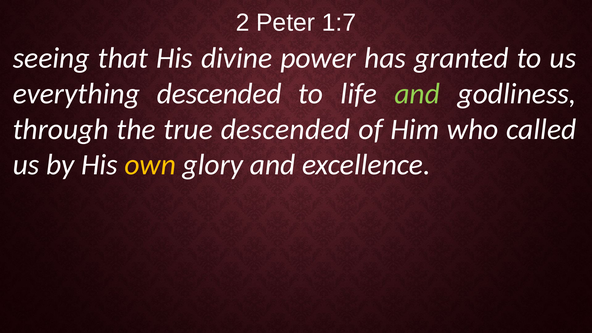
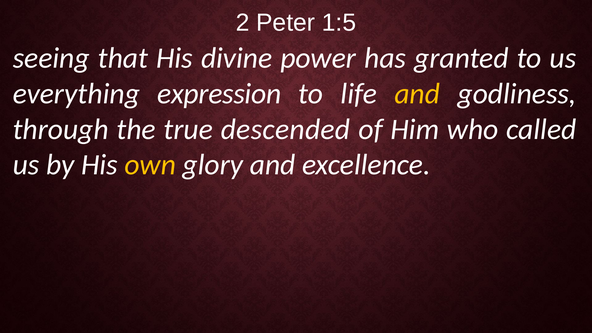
1:7: 1:7 -> 1:5
everything descended: descended -> expression
and at (417, 94) colour: light green -> yellow
